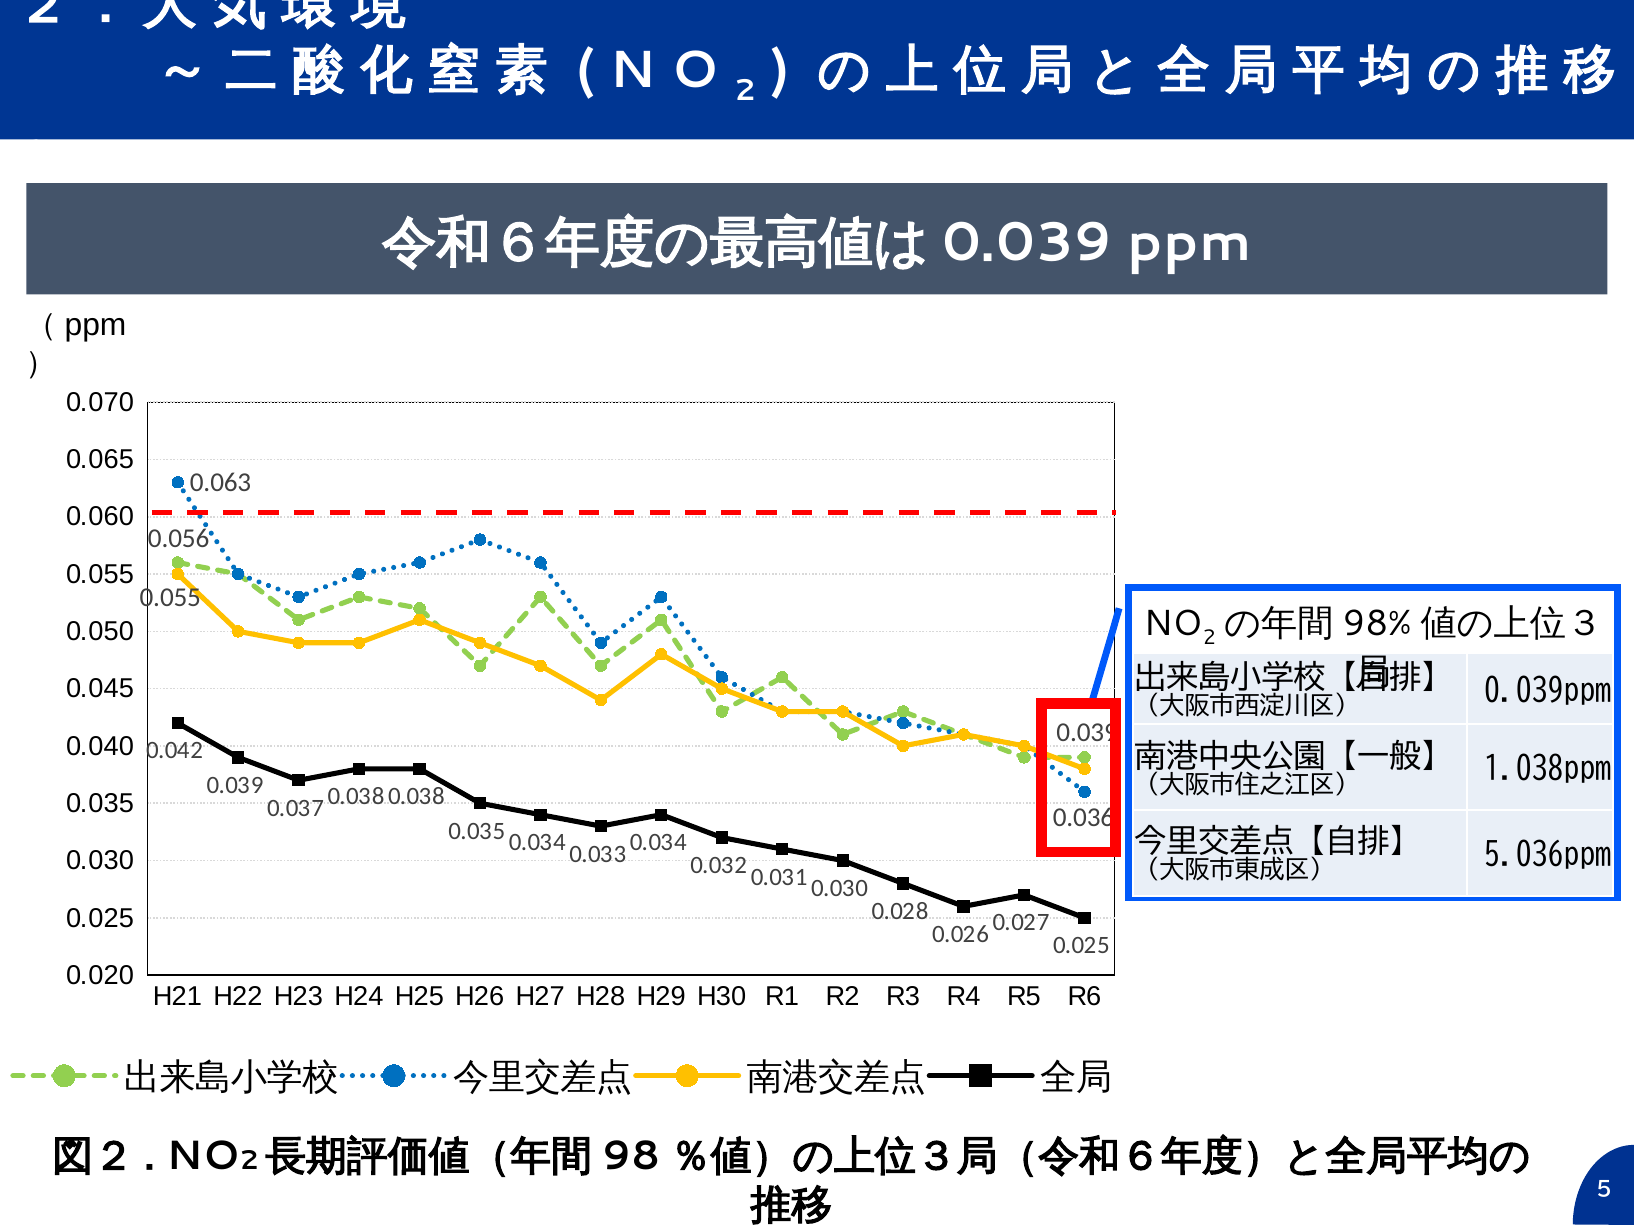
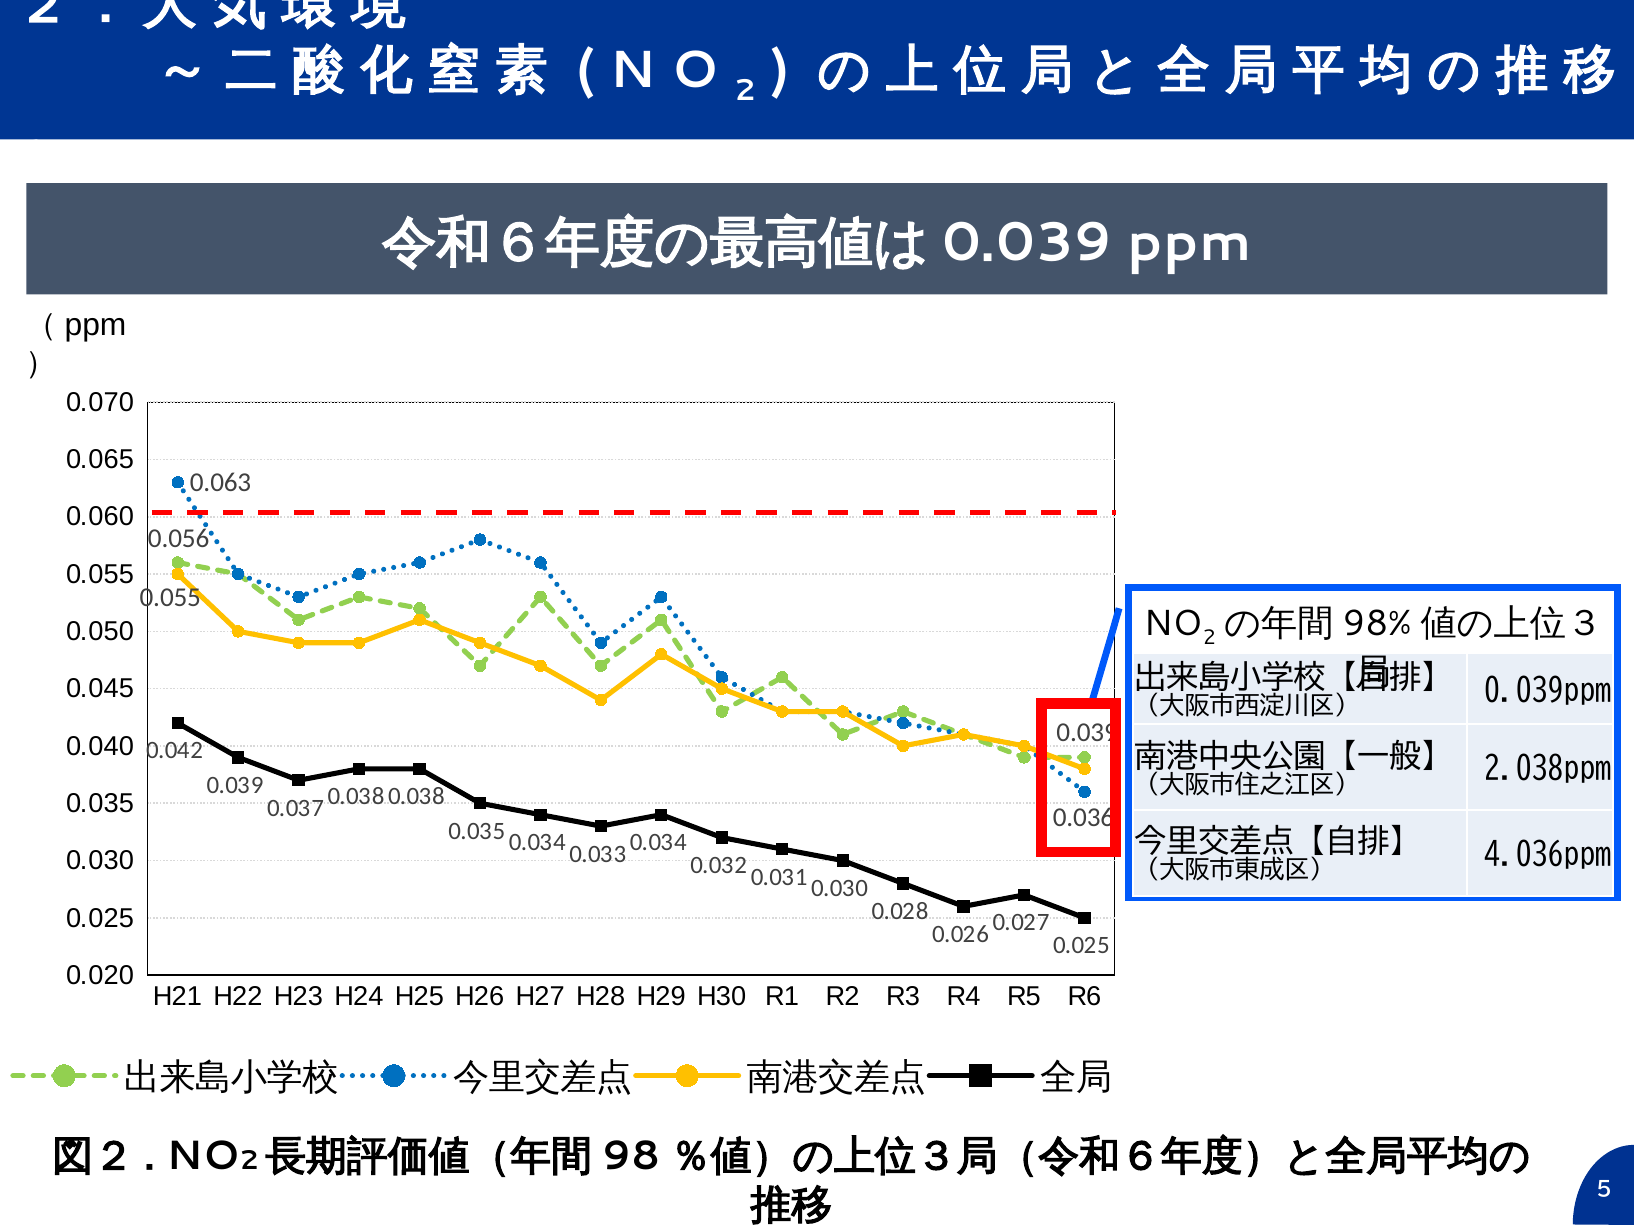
1.038ppm: 1.038ppm -> 2.038ppm
5.036ppm: 5.036ppm -> 4.036ppm
